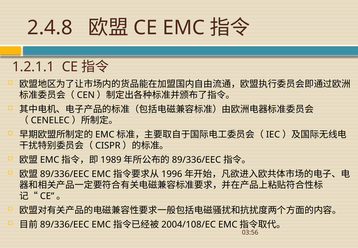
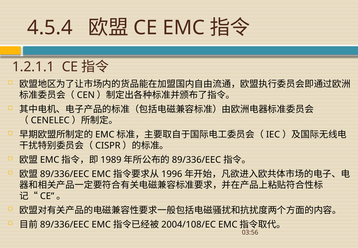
2.4.8: 2.4.8 -> 4.5.4
